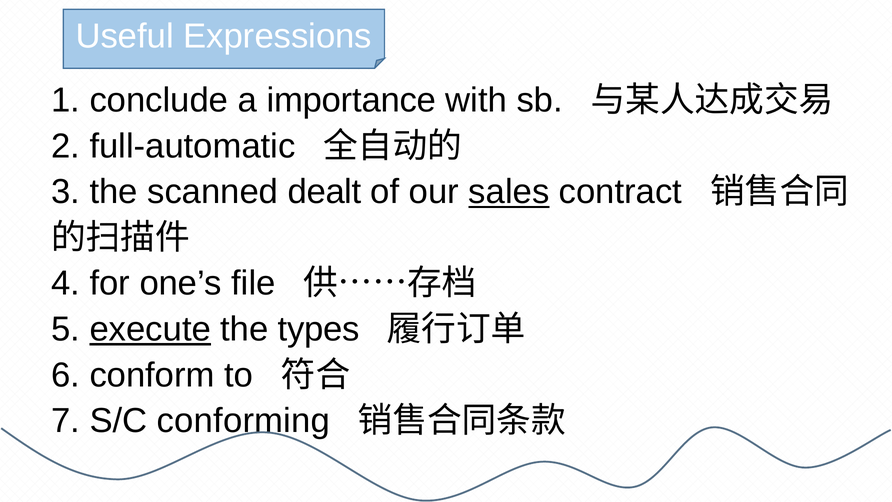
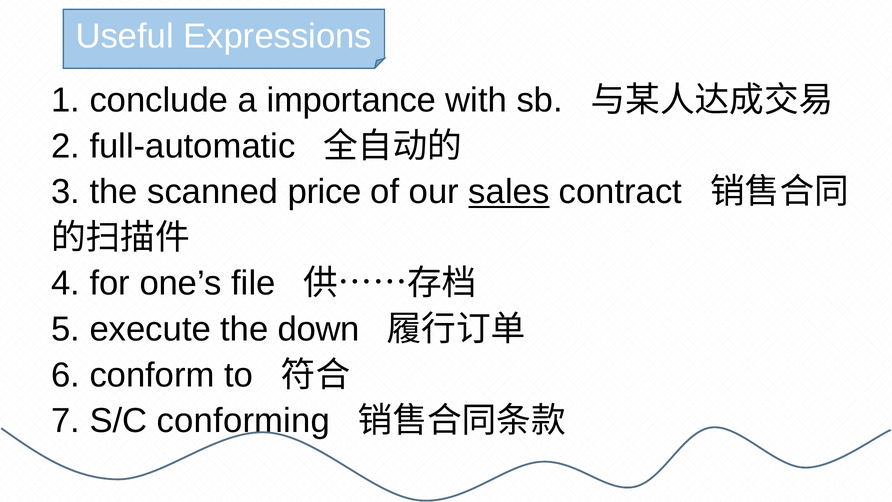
dealt: dealt -> price
execute underline: present -> none
types: types -> down
